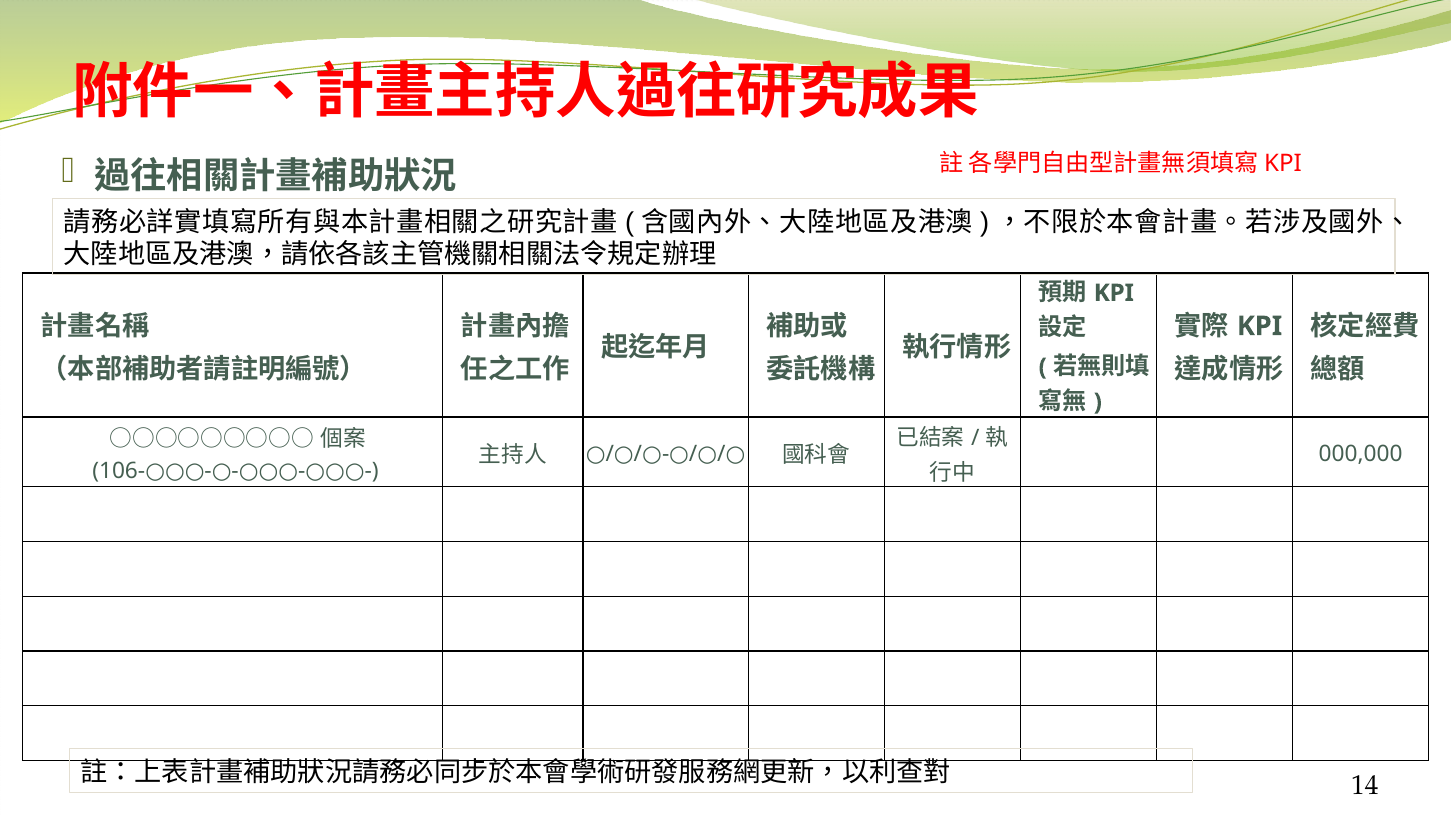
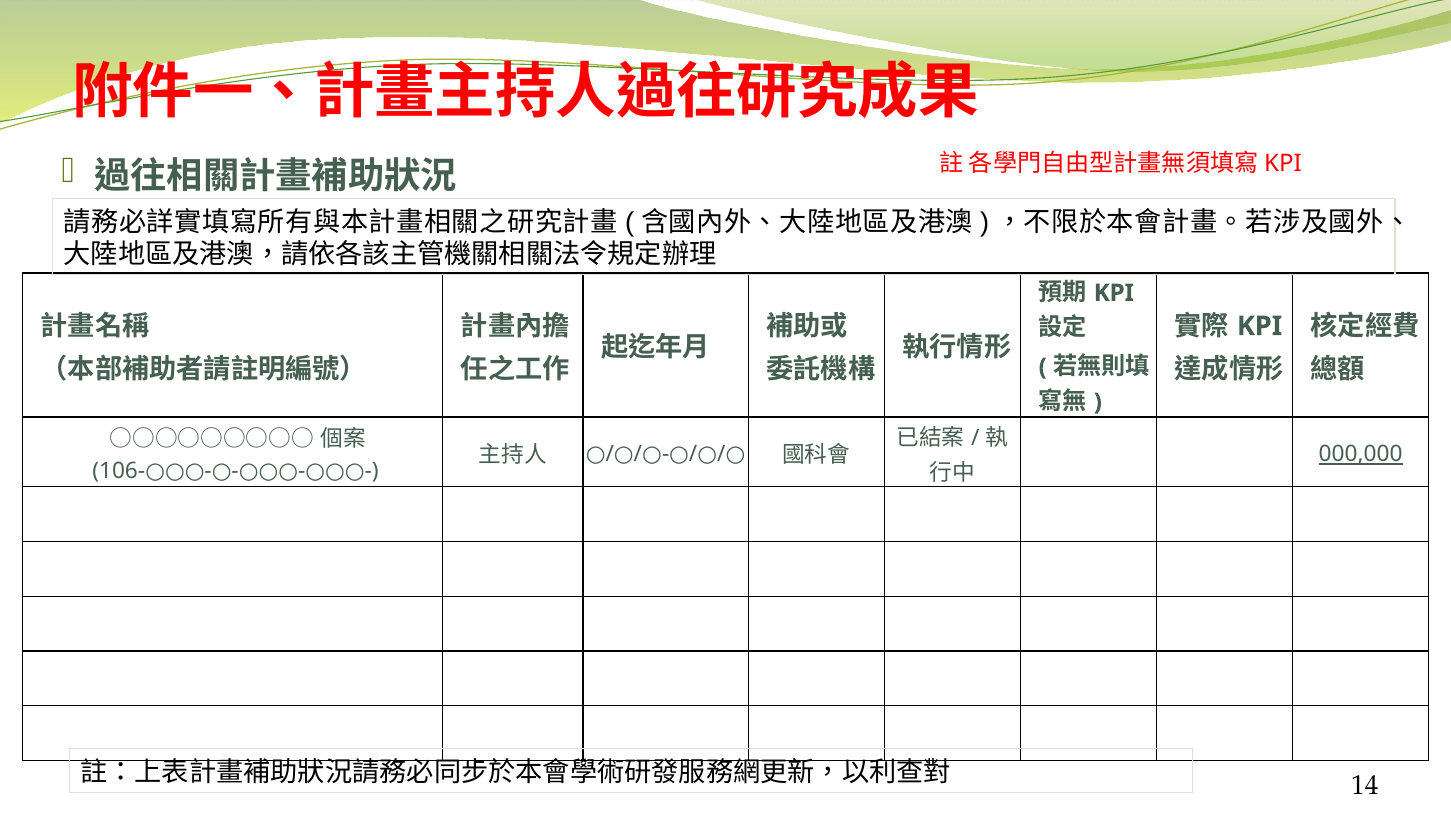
000,000 underline: none -> present
